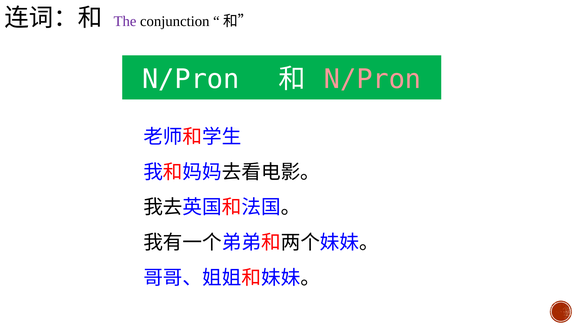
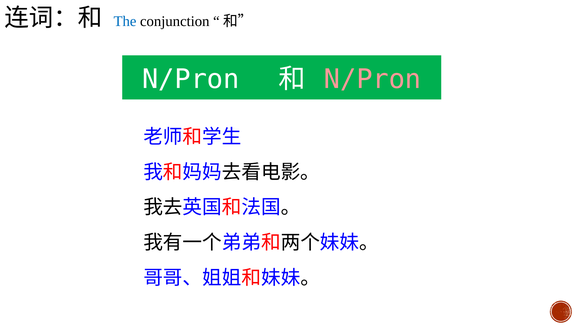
The colour: purple -> blue
